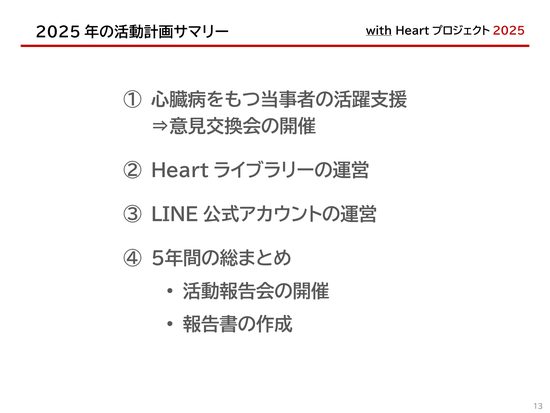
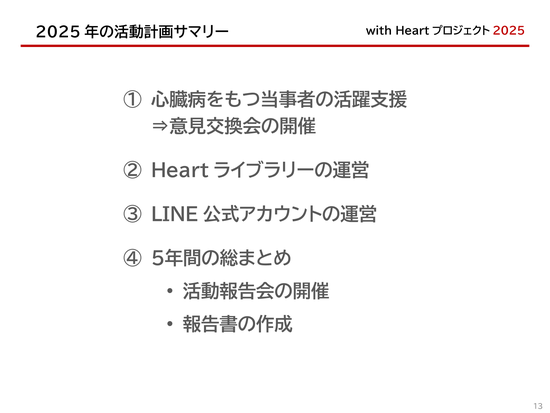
with underline: present -> none
